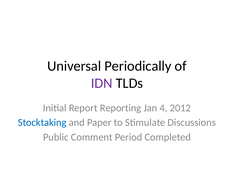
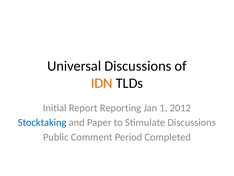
Universal Periodically: Periodically -> Discussions
IDN colour: purple -> orange
4: 4 -> 1
